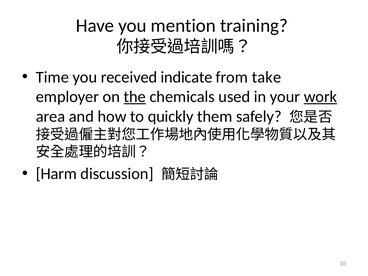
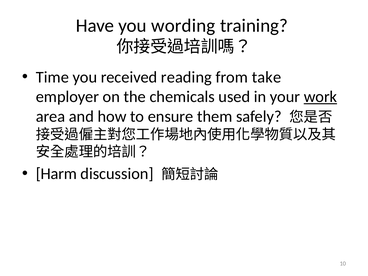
mention: mention -> wording
indicate: indicate -> reading
the underline: present -> none
quickly: quickly -> ensure
